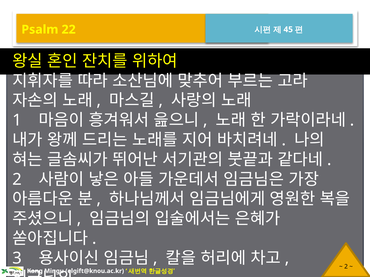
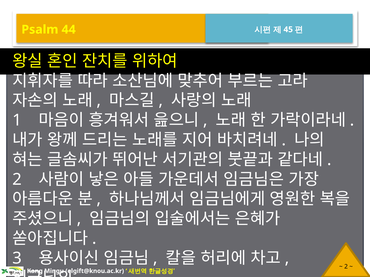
22: 22 -> 44
